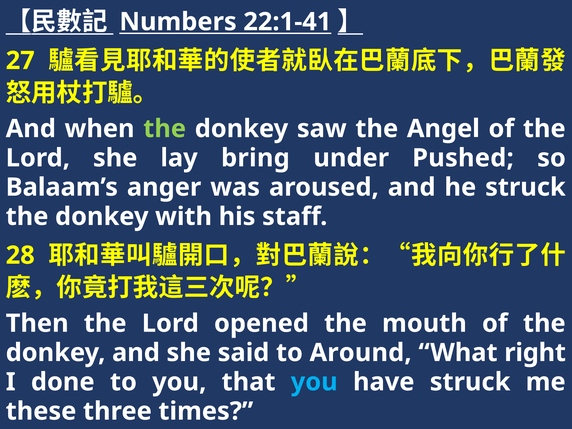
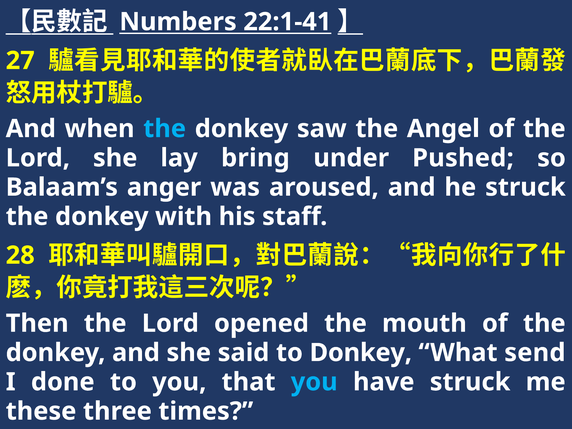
the at (165, 129) colour: light green -> light blue
to Around: Around -> Donkey
right: right -> send
